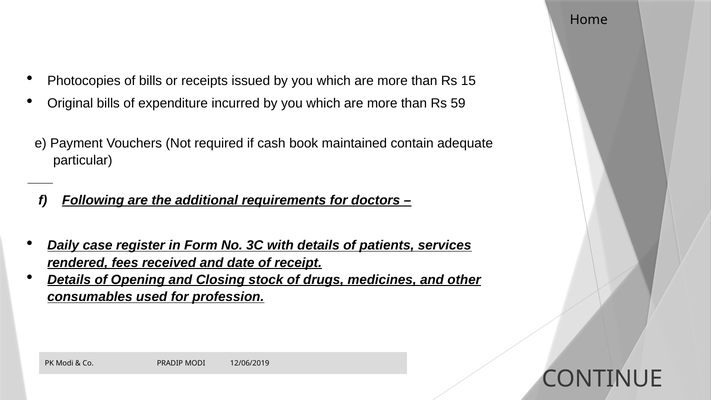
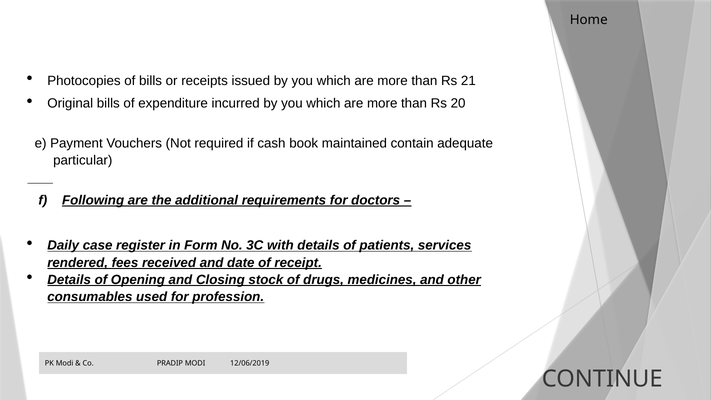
15: 15 -> 21
59: 59 -> 20
